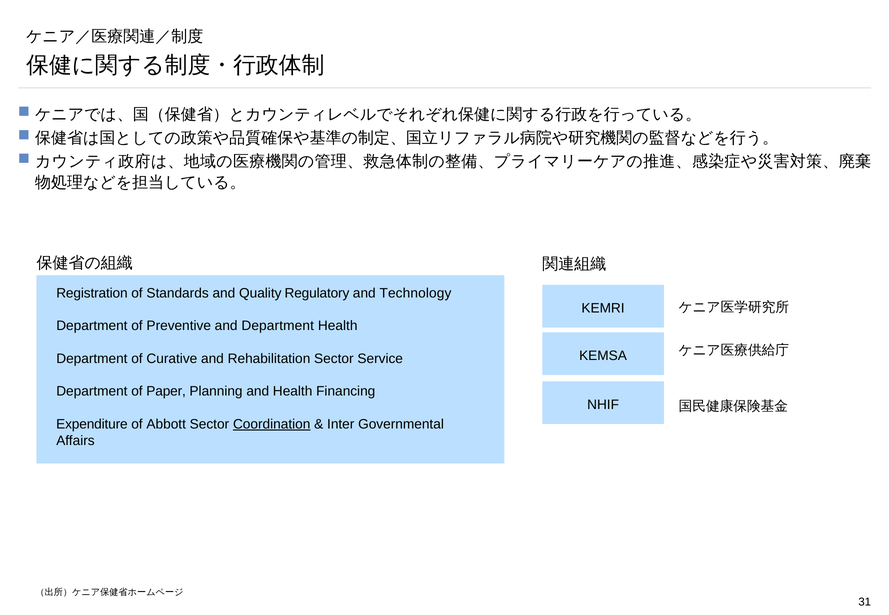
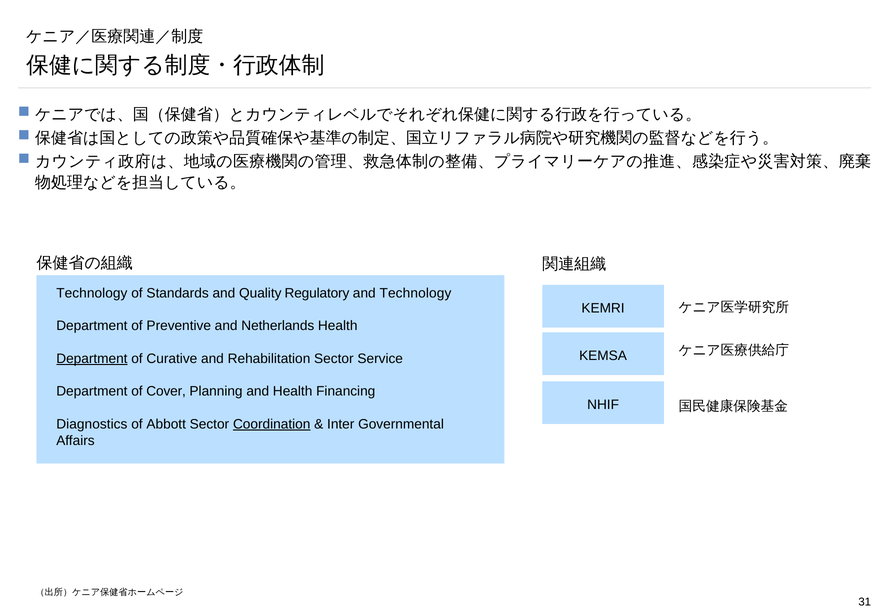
Registration at (92, 293): Registration -> Technology
and Department: Department -> Netherlands
Department at (92, 359) underline: none -> present
Paper: Paper -> Cover
Expenditure: Expenditure -> Diagnostics
